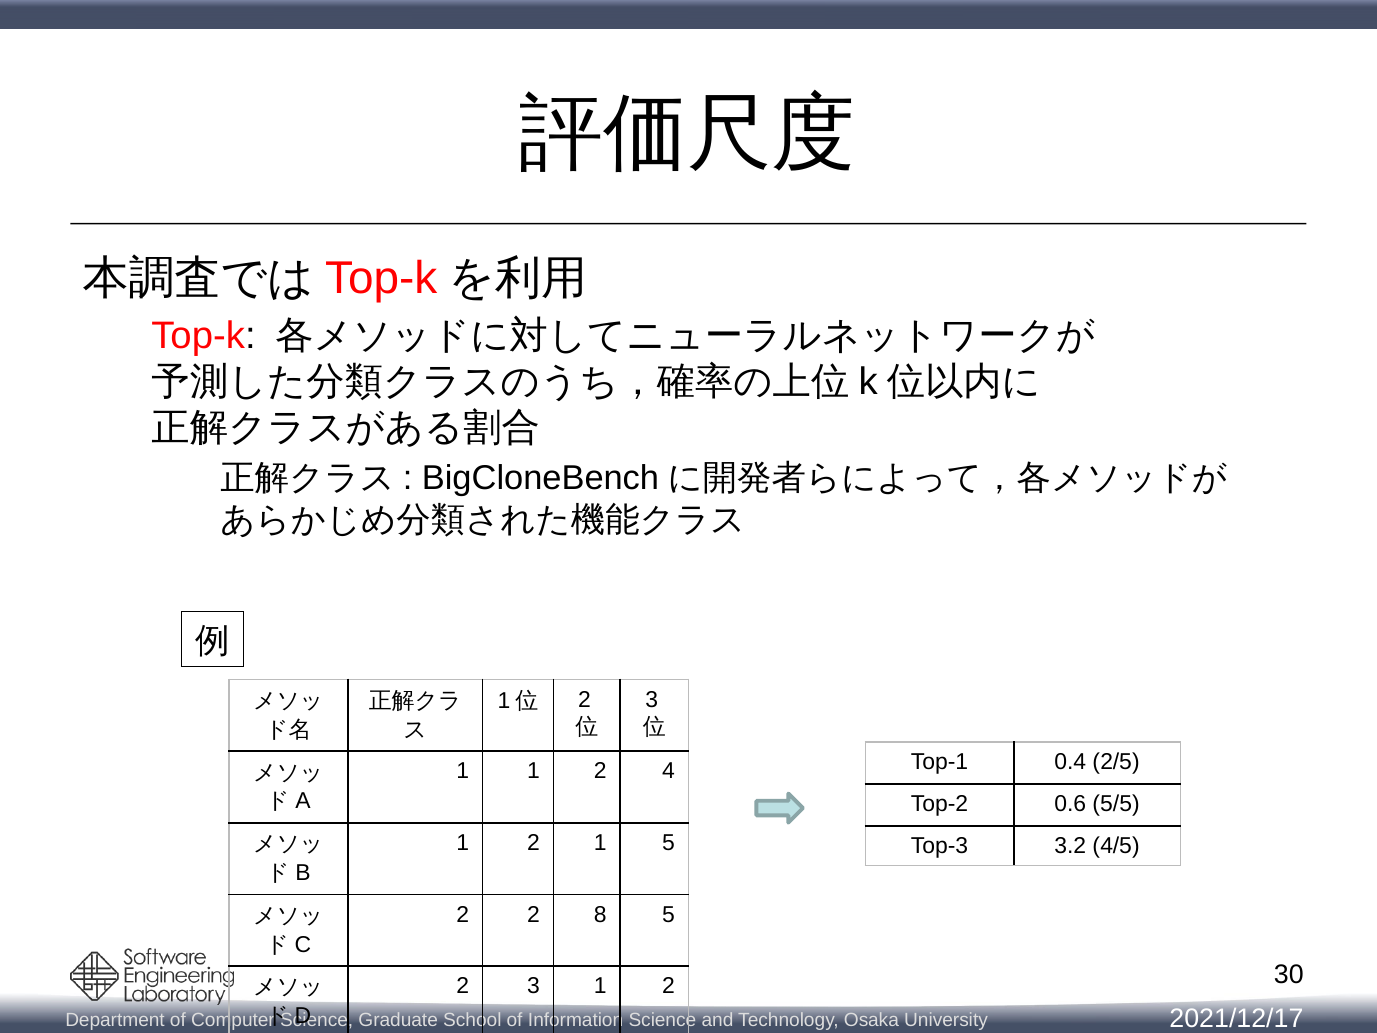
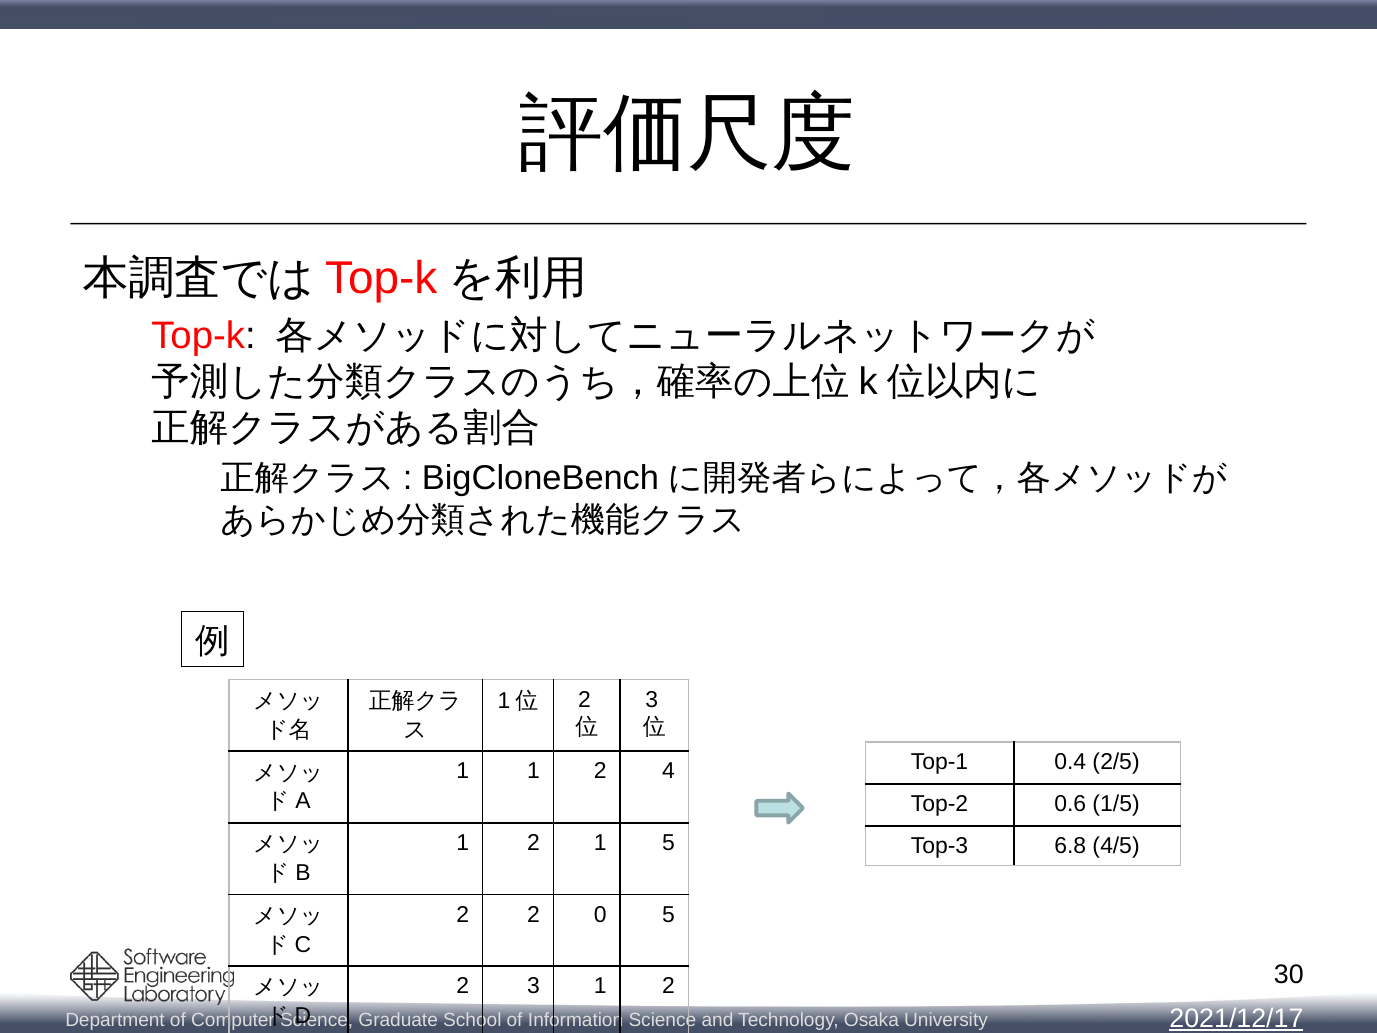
5/5: 5/5 -> 1/5
3.2: 3.2 -> 6.8
8: 8 -> 0
2021/12/17 underline: none -> present
